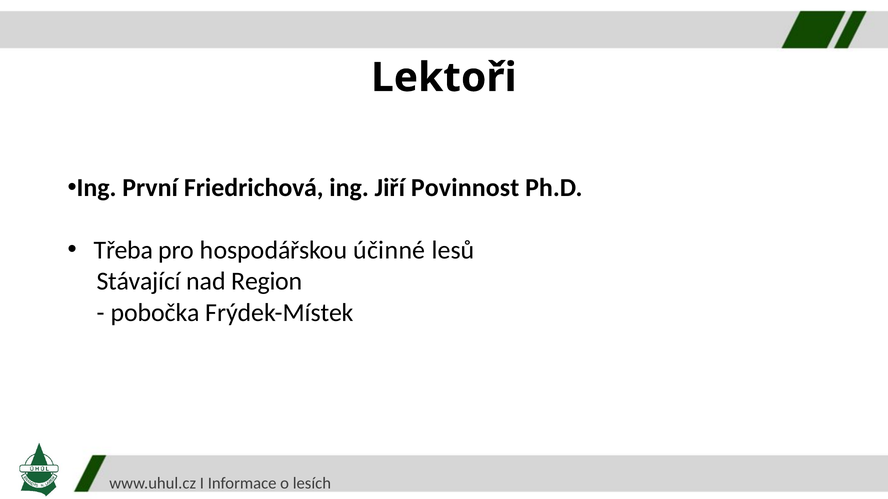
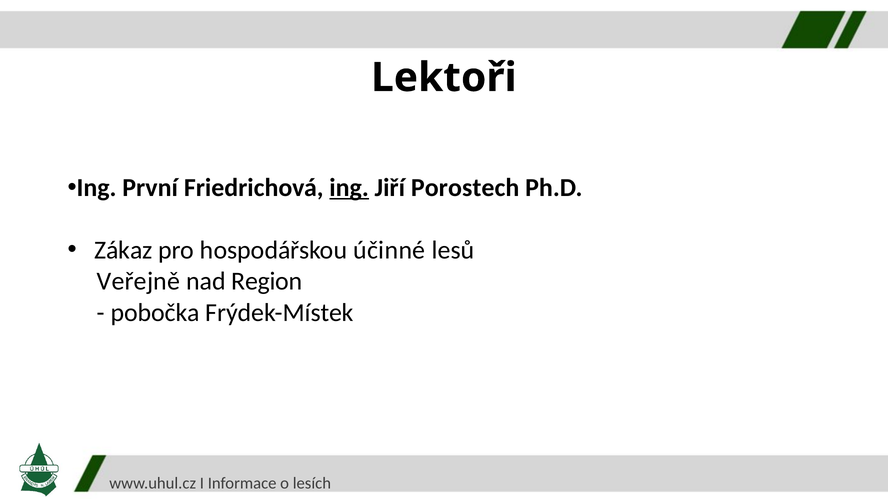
ing at (349, 188) underline: none -> present
Povinnost: Povinnost -> Porostech
Třeba: Třeba -> Zákaz
Stávající: Stávající -> Veřejně
